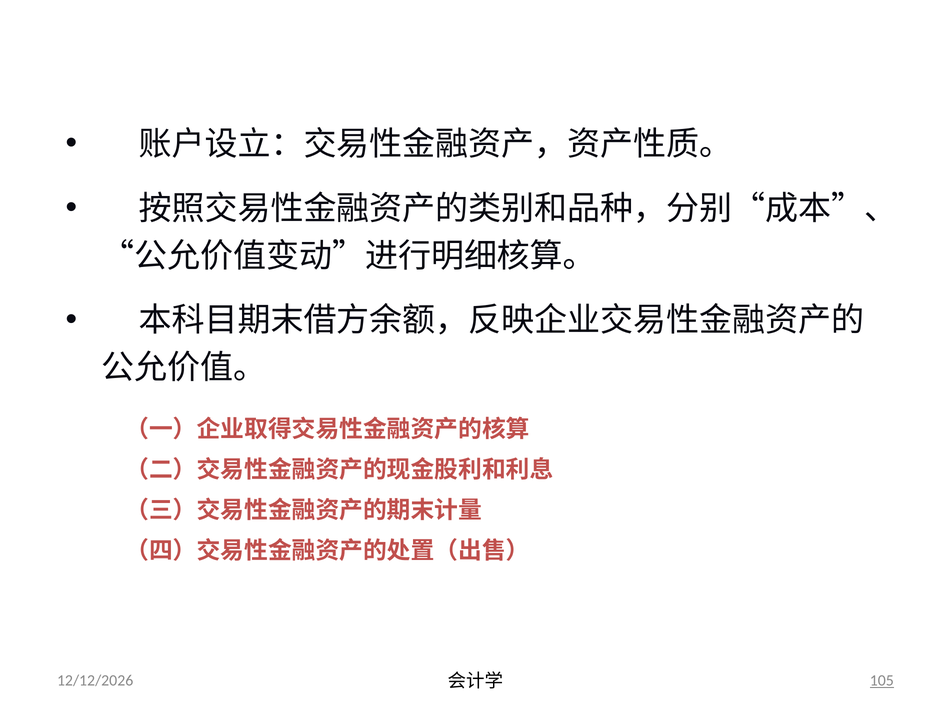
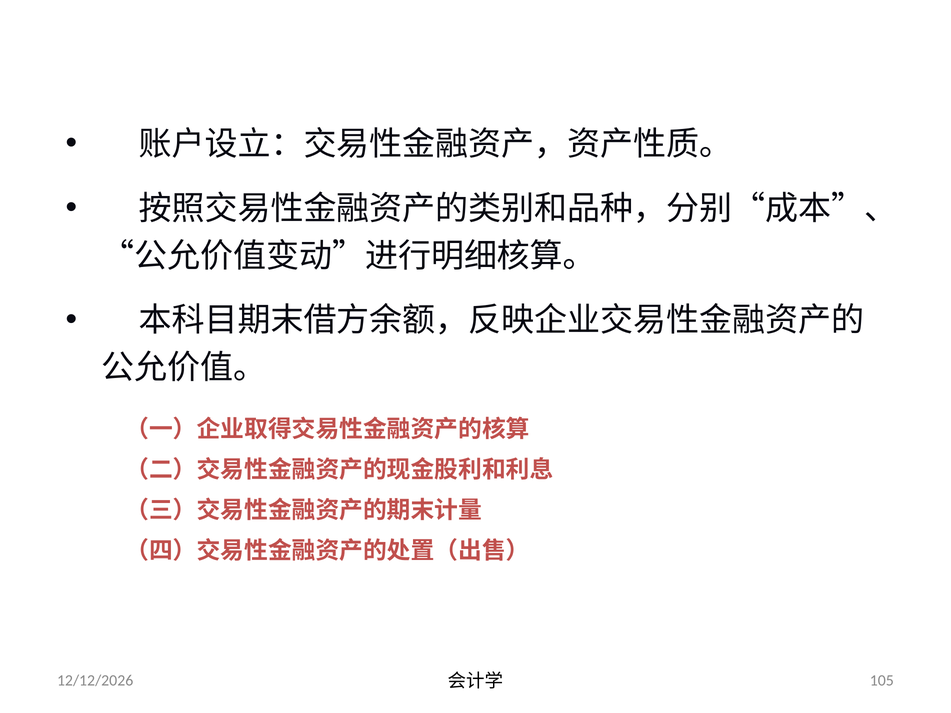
105 underline: present -> none
